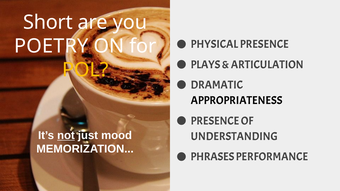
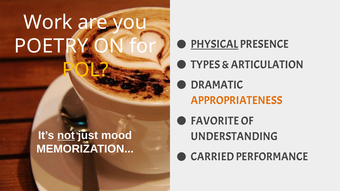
Short: Short -> Work
PHYSICAL underline: none -> present
PLAYS: PLAYS -> TYPES
APPROPRIATENESS colour: black -> orange
PRESENCE at (215, 121): PRESENCE -> FAVORITE
PHRASES: PHRASES -> CARRIED
